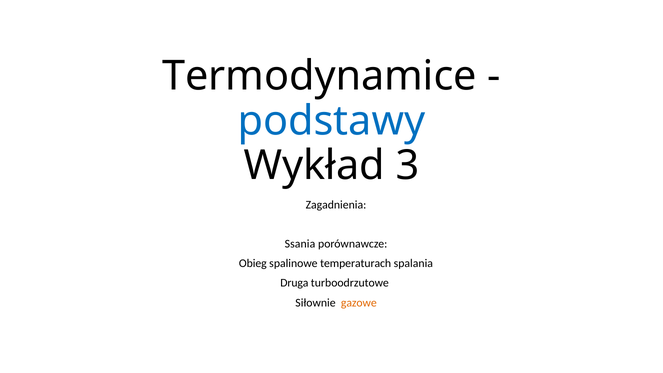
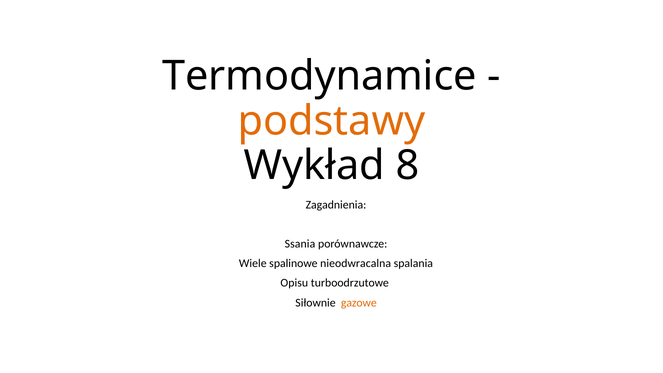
podstawy colour: blue -> orange
3: 3 -> 8
Obieg: Obieg -> Wiele
temperaturach: temperaturach -> nieodwracalna
Druga: Druga -> Opisu
